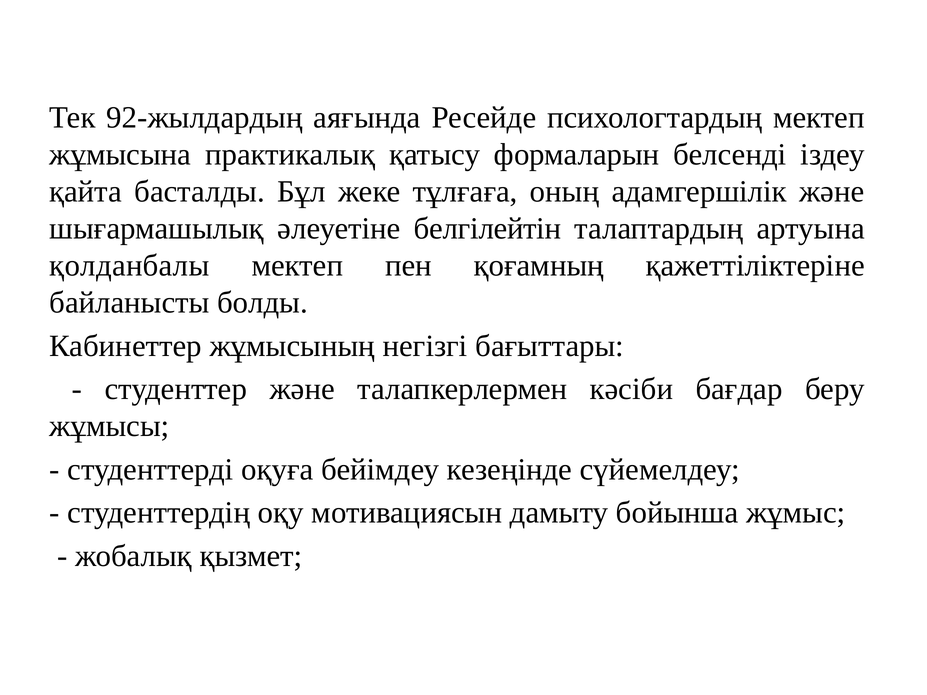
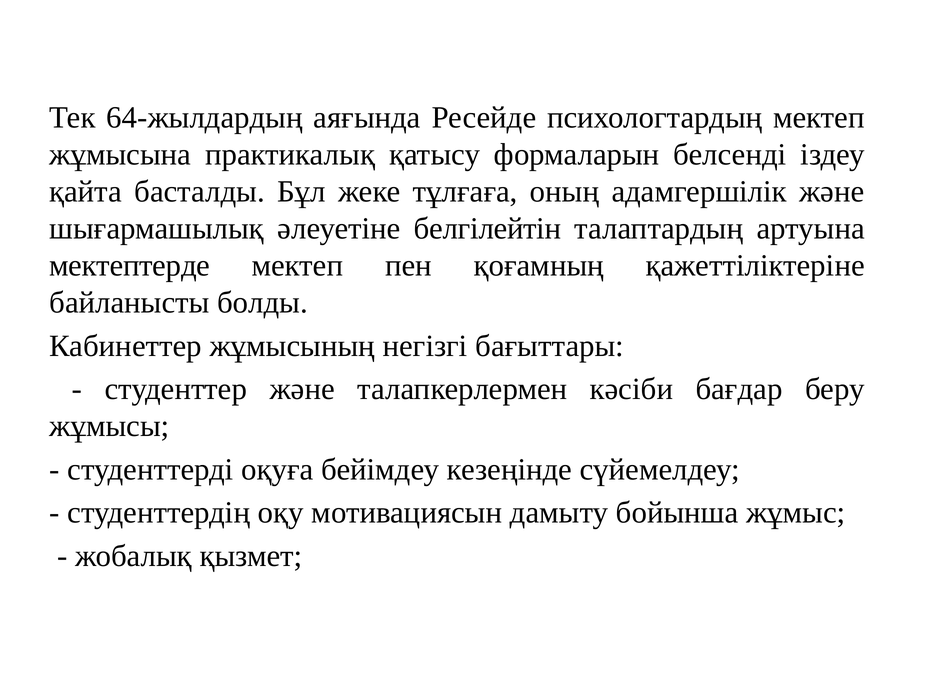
92-жылдардың: 92-жылдардың -> 64-жылдардың
қолданбалы: қолданбалы -> мектептерде
